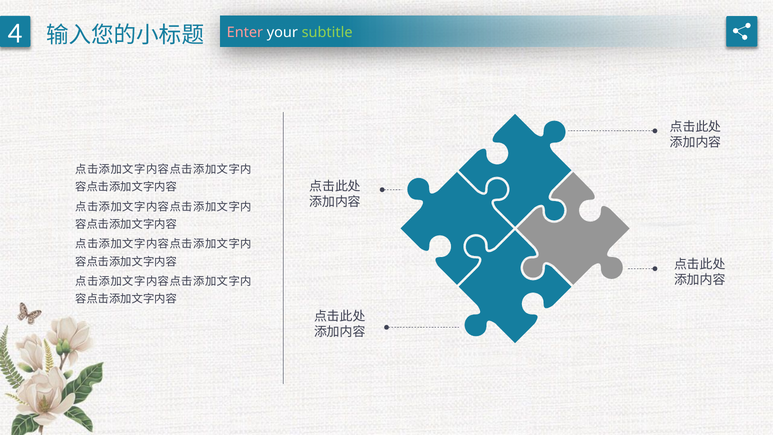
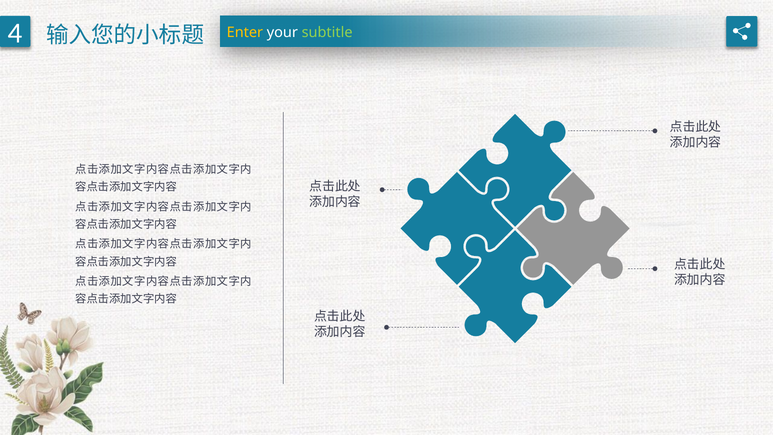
Enter colour: pink -> yellow
